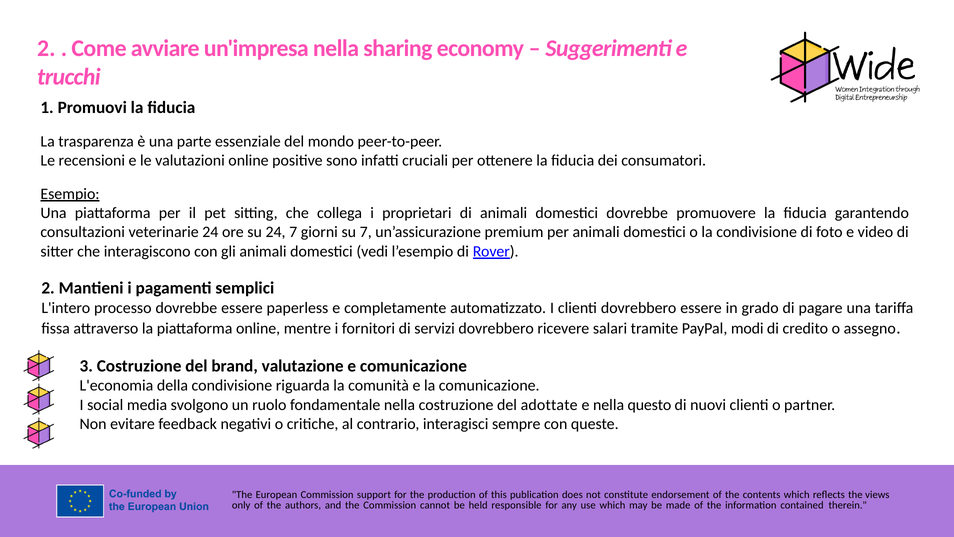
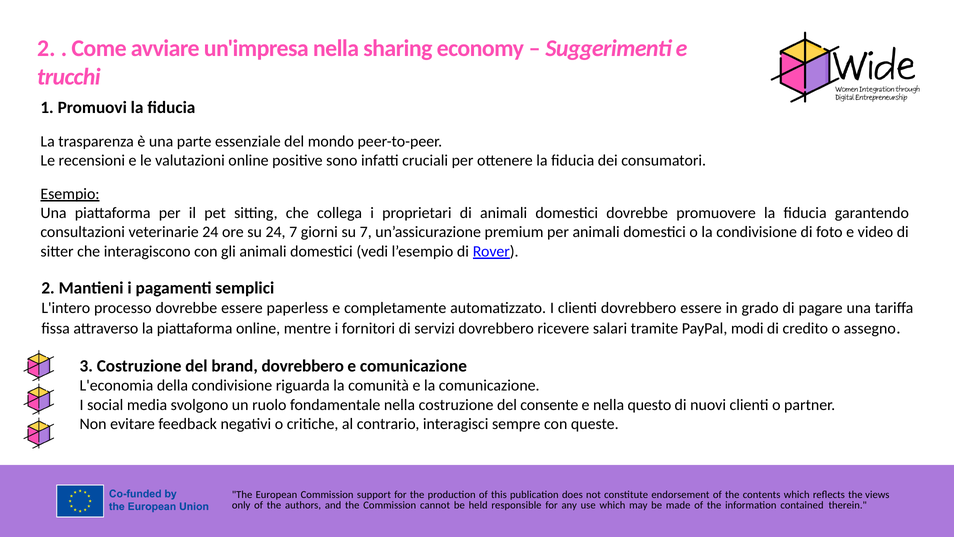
brand valutazione: valutazione -> dovrebbero
adottate: adottate -> consente
